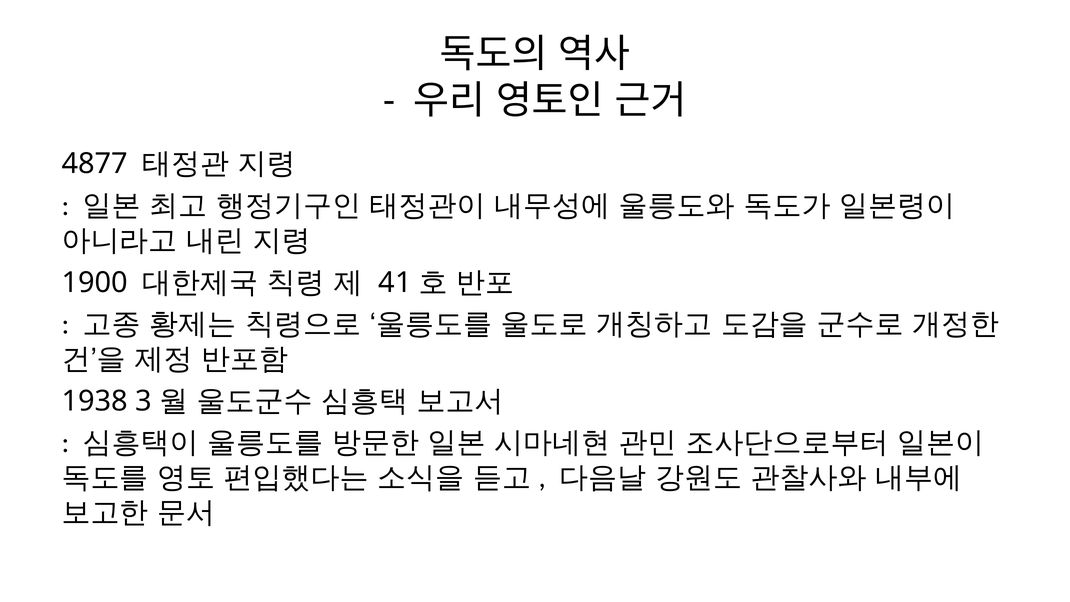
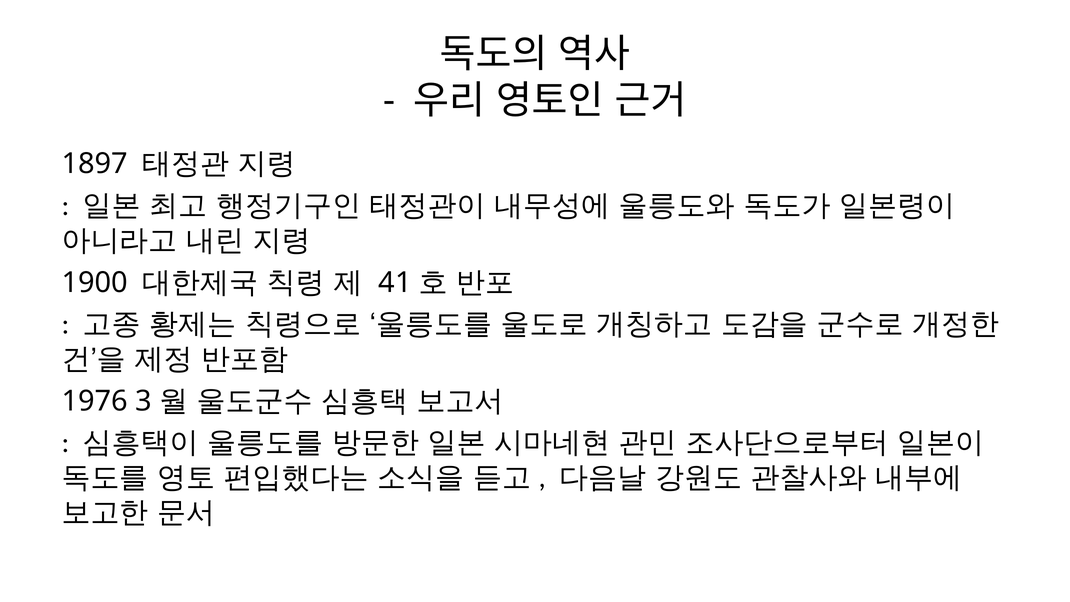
4877: 4877 -> 1897
1938: 1938 -> 1976
